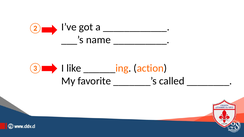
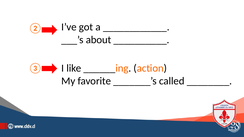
name: name -> about
